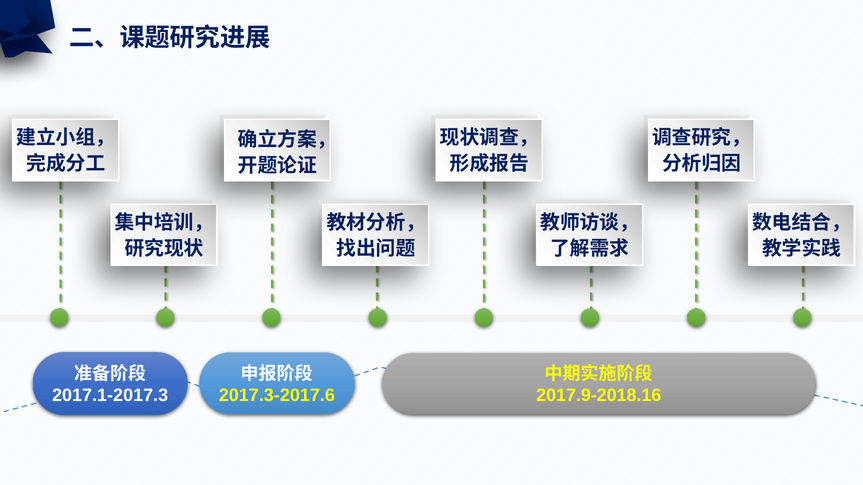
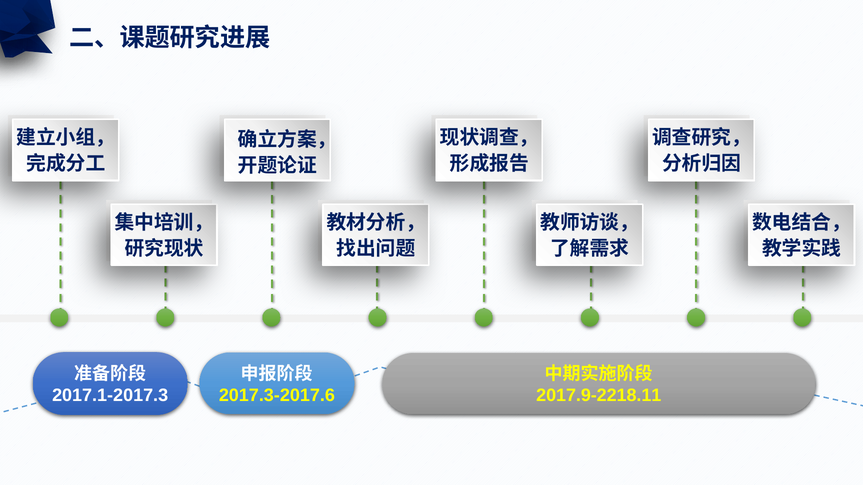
2017.9-2018.16: 2017.9-2018.16 -> 2017.9-2218.11
